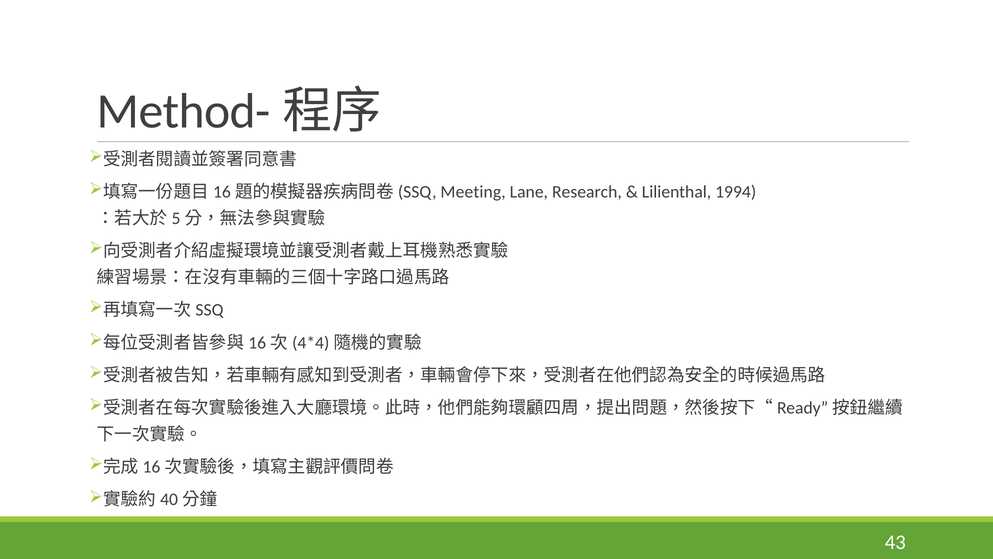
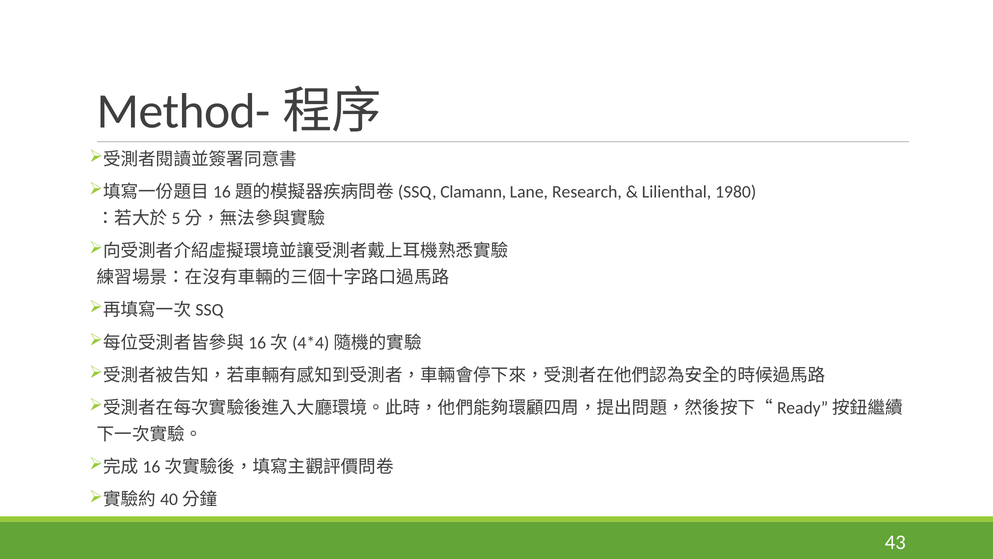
Meeting: Meeting -> Clamann
1994: 1994 -> 1980
